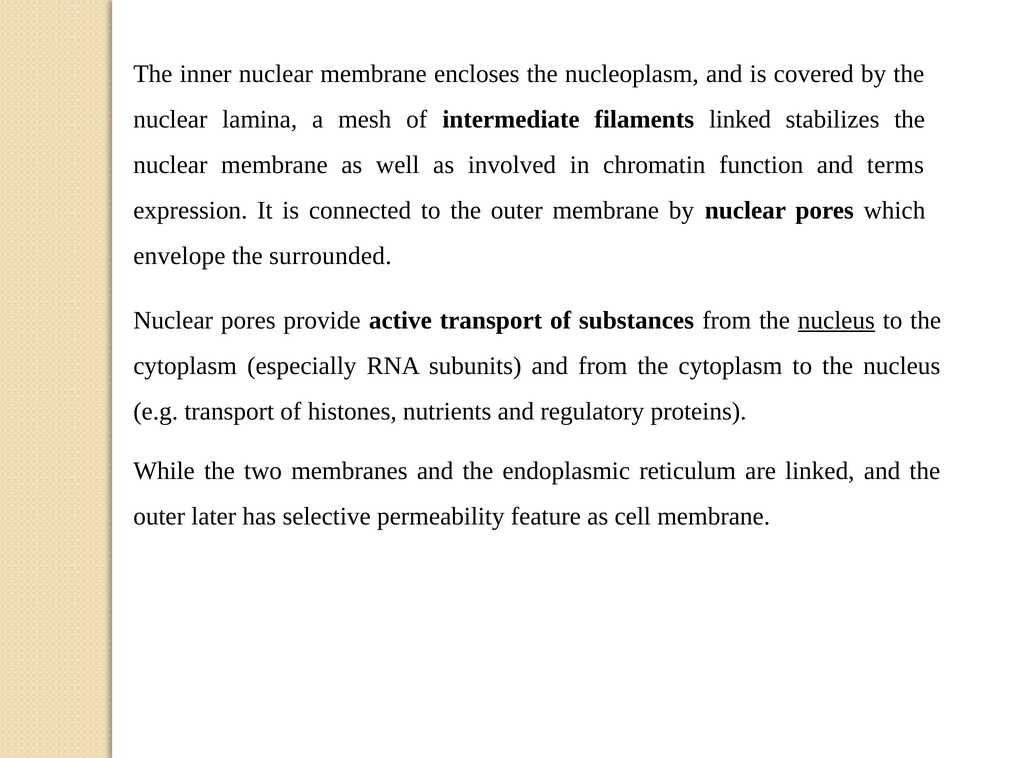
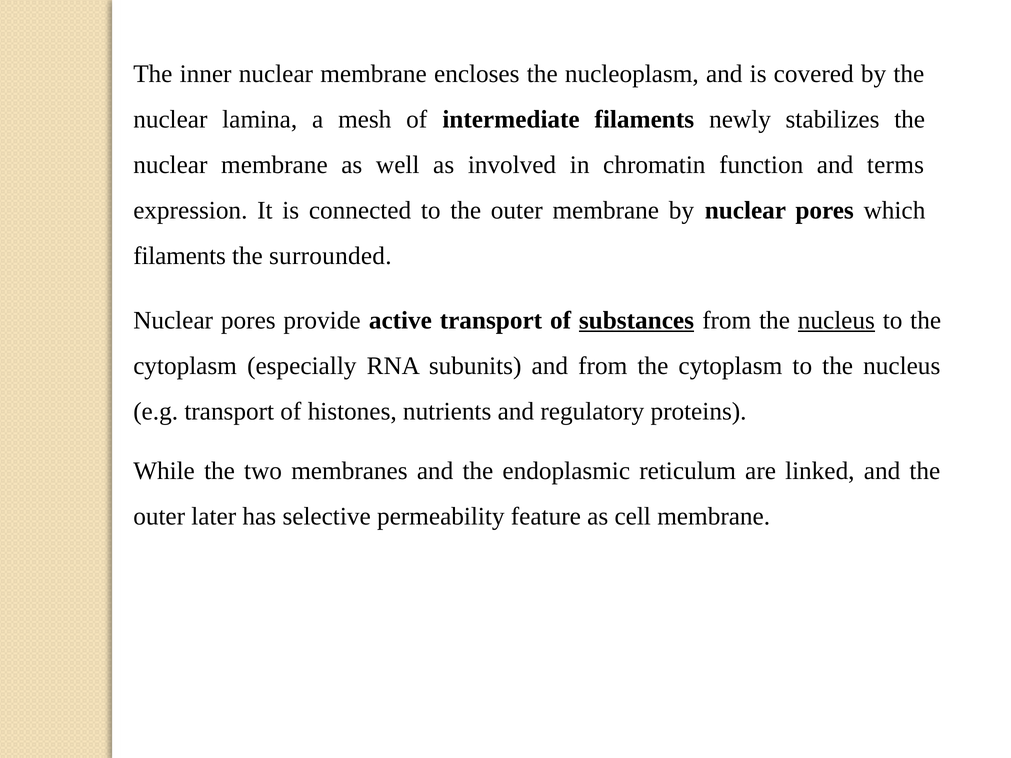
filaments linked: linked -> newly
envelope at (179, 256): envelope -> filaments
substances underline: none -> present
